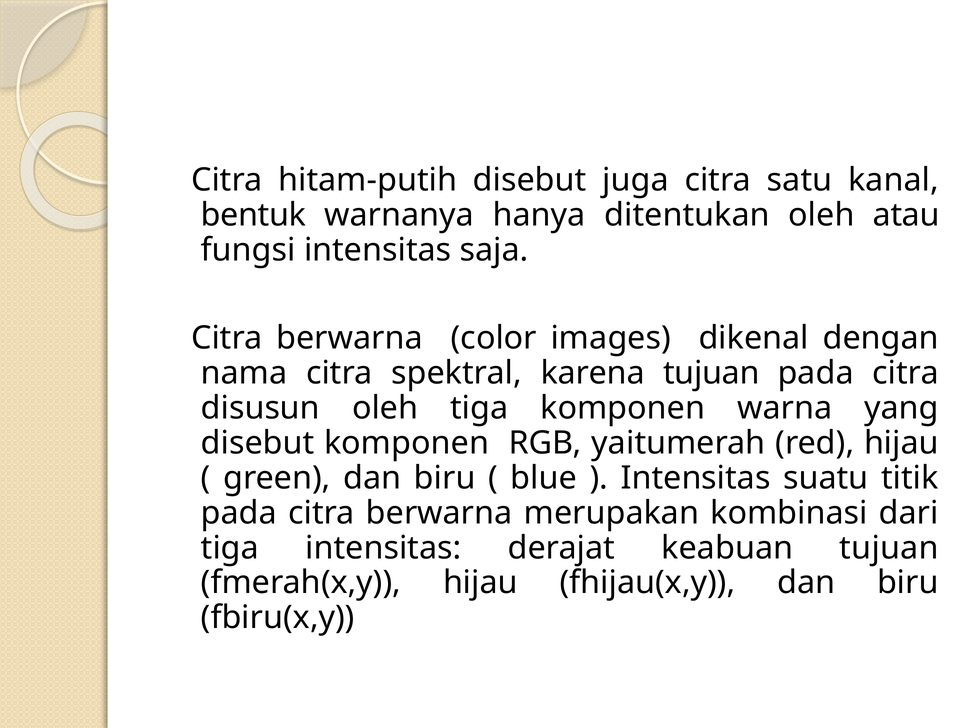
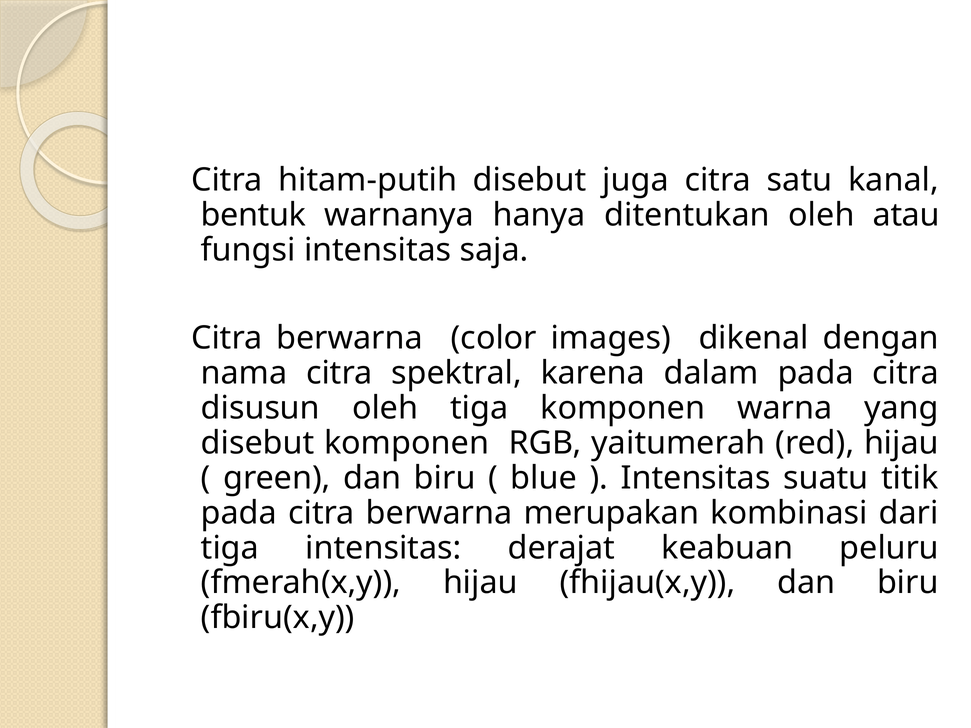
karena tujuan: tujuan -> dalam
keabuan tujuan: tujuan -> peluru
